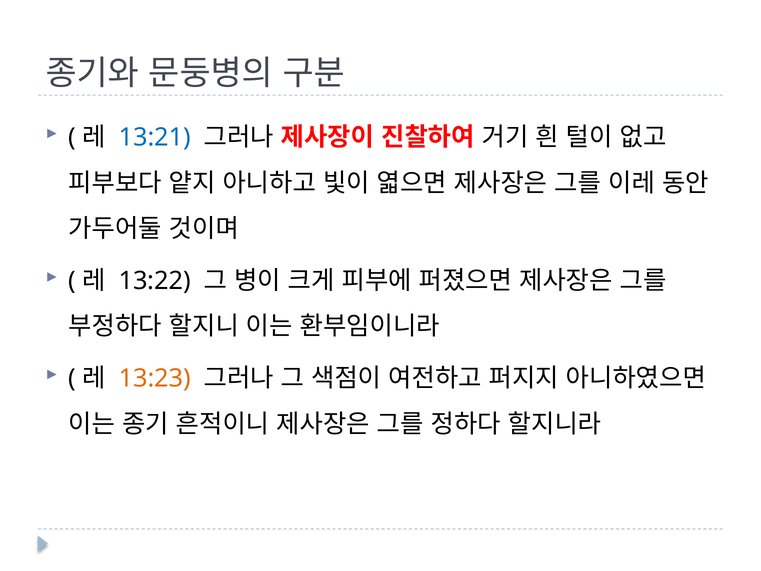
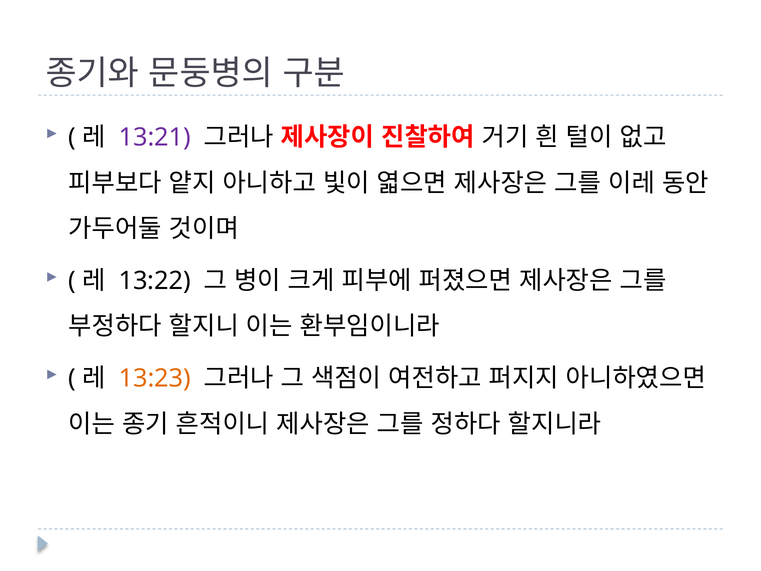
13:21 colour: blue -> purple
